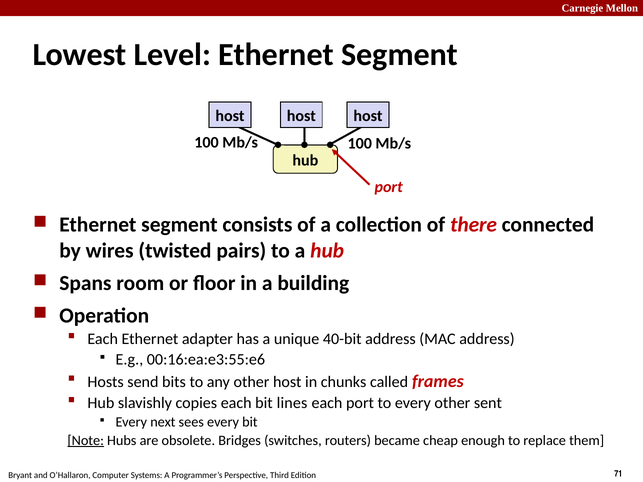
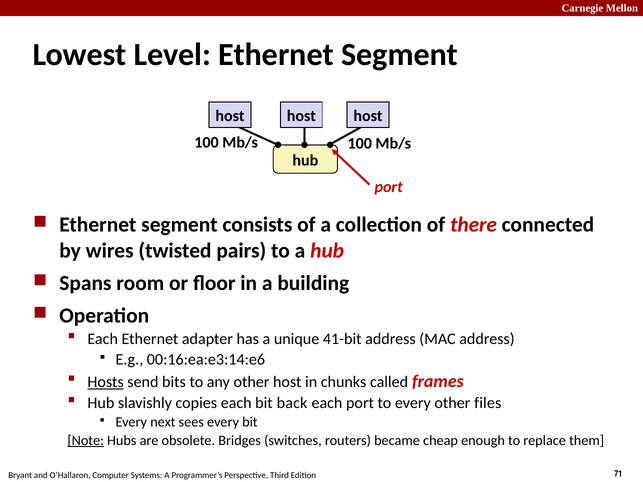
40-bit: 40-bit -> 41-bit
00:16:ea:e3:55:e6: 00:16:ea:e3:55:e6 -> 00:16:ea:e3:14:e6
Hosts underline: none -> present
lines: lines -> back
sent: sent -> files
